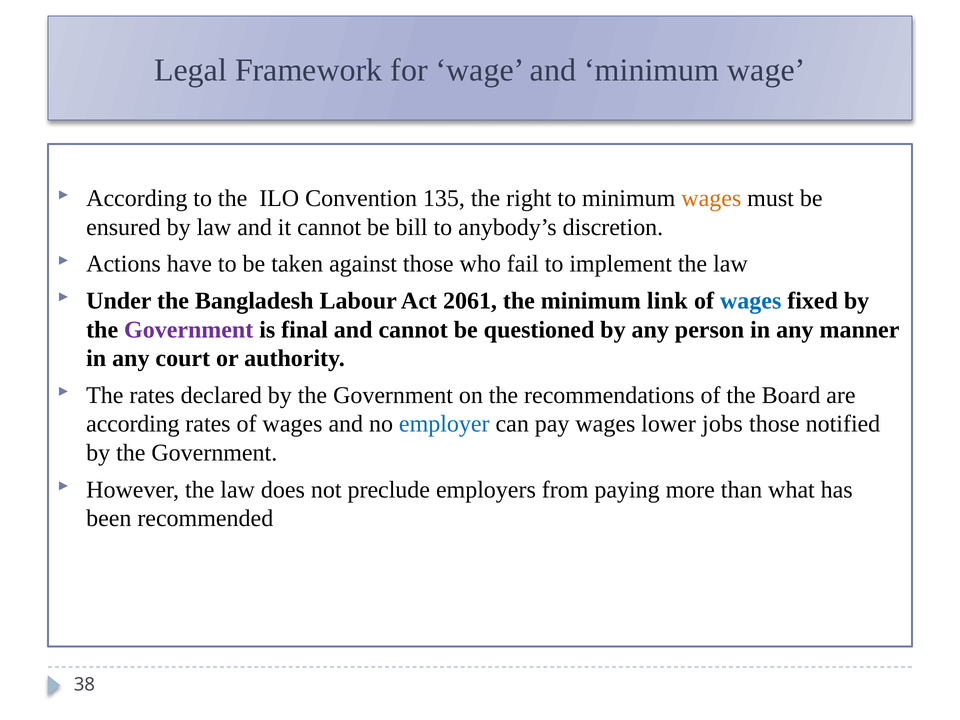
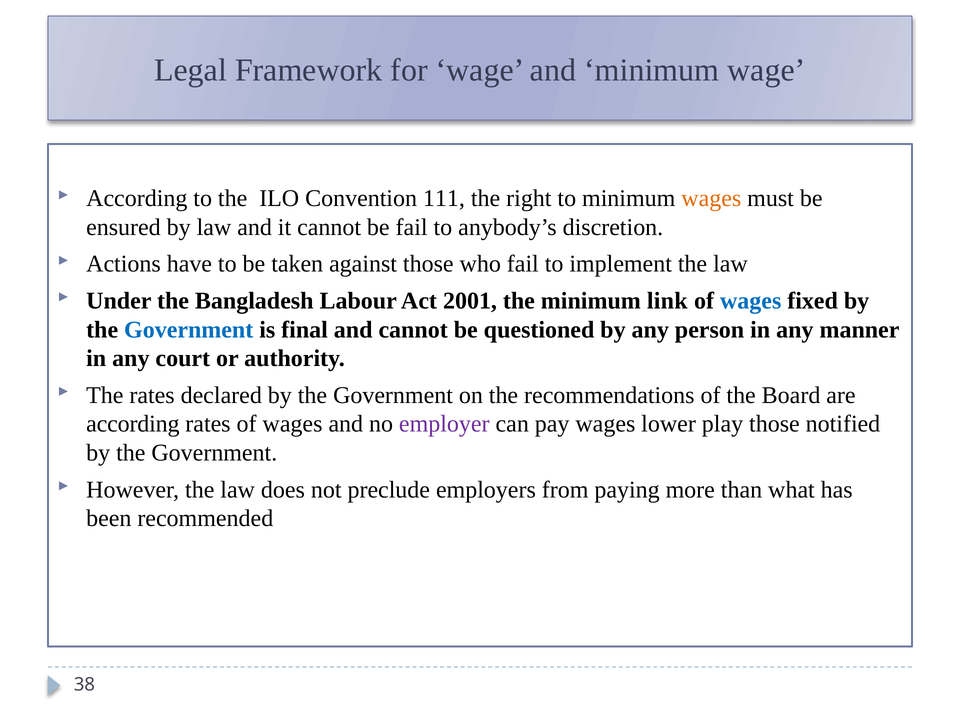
135: 135 -> 111
be bill: bill -> fail
2061: 2061 -> 2001
Government at (189, 330) colour: purple -> blue
employer colour: blue -> purple
jobs: jobs -> play
